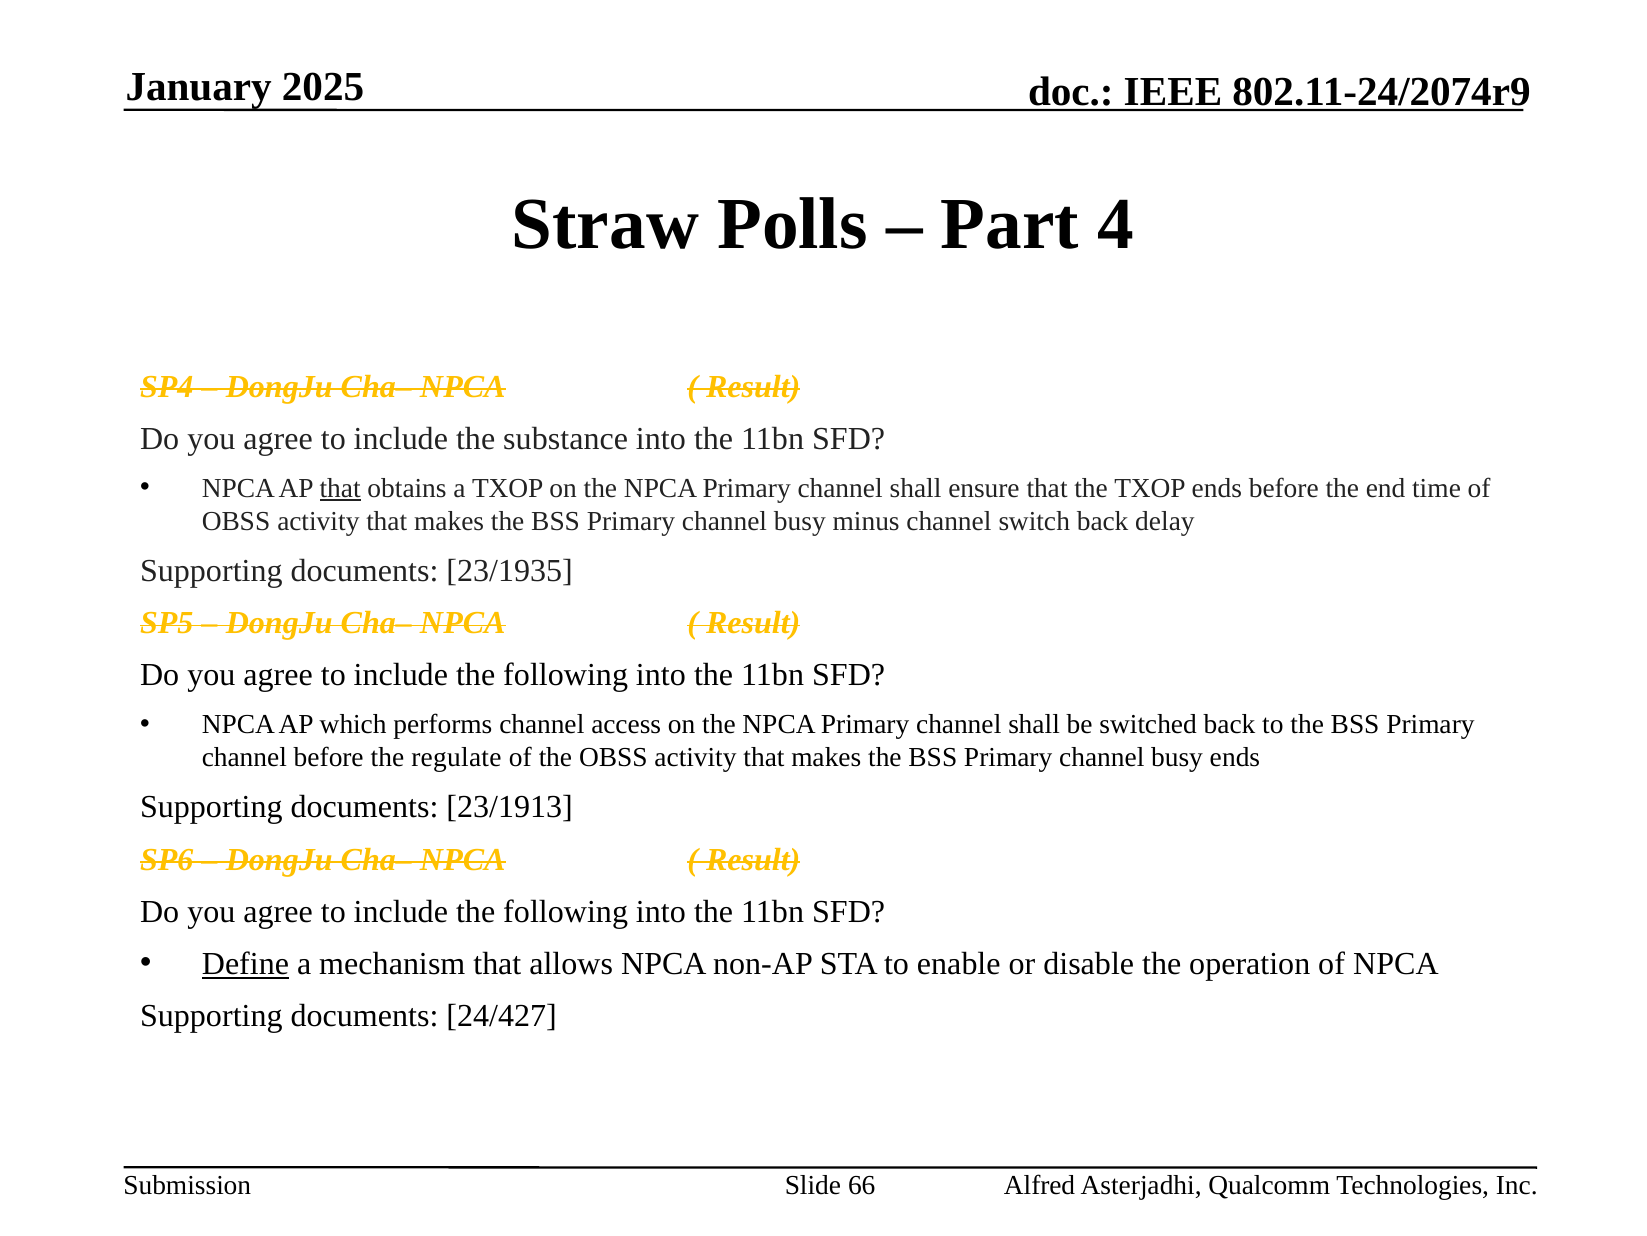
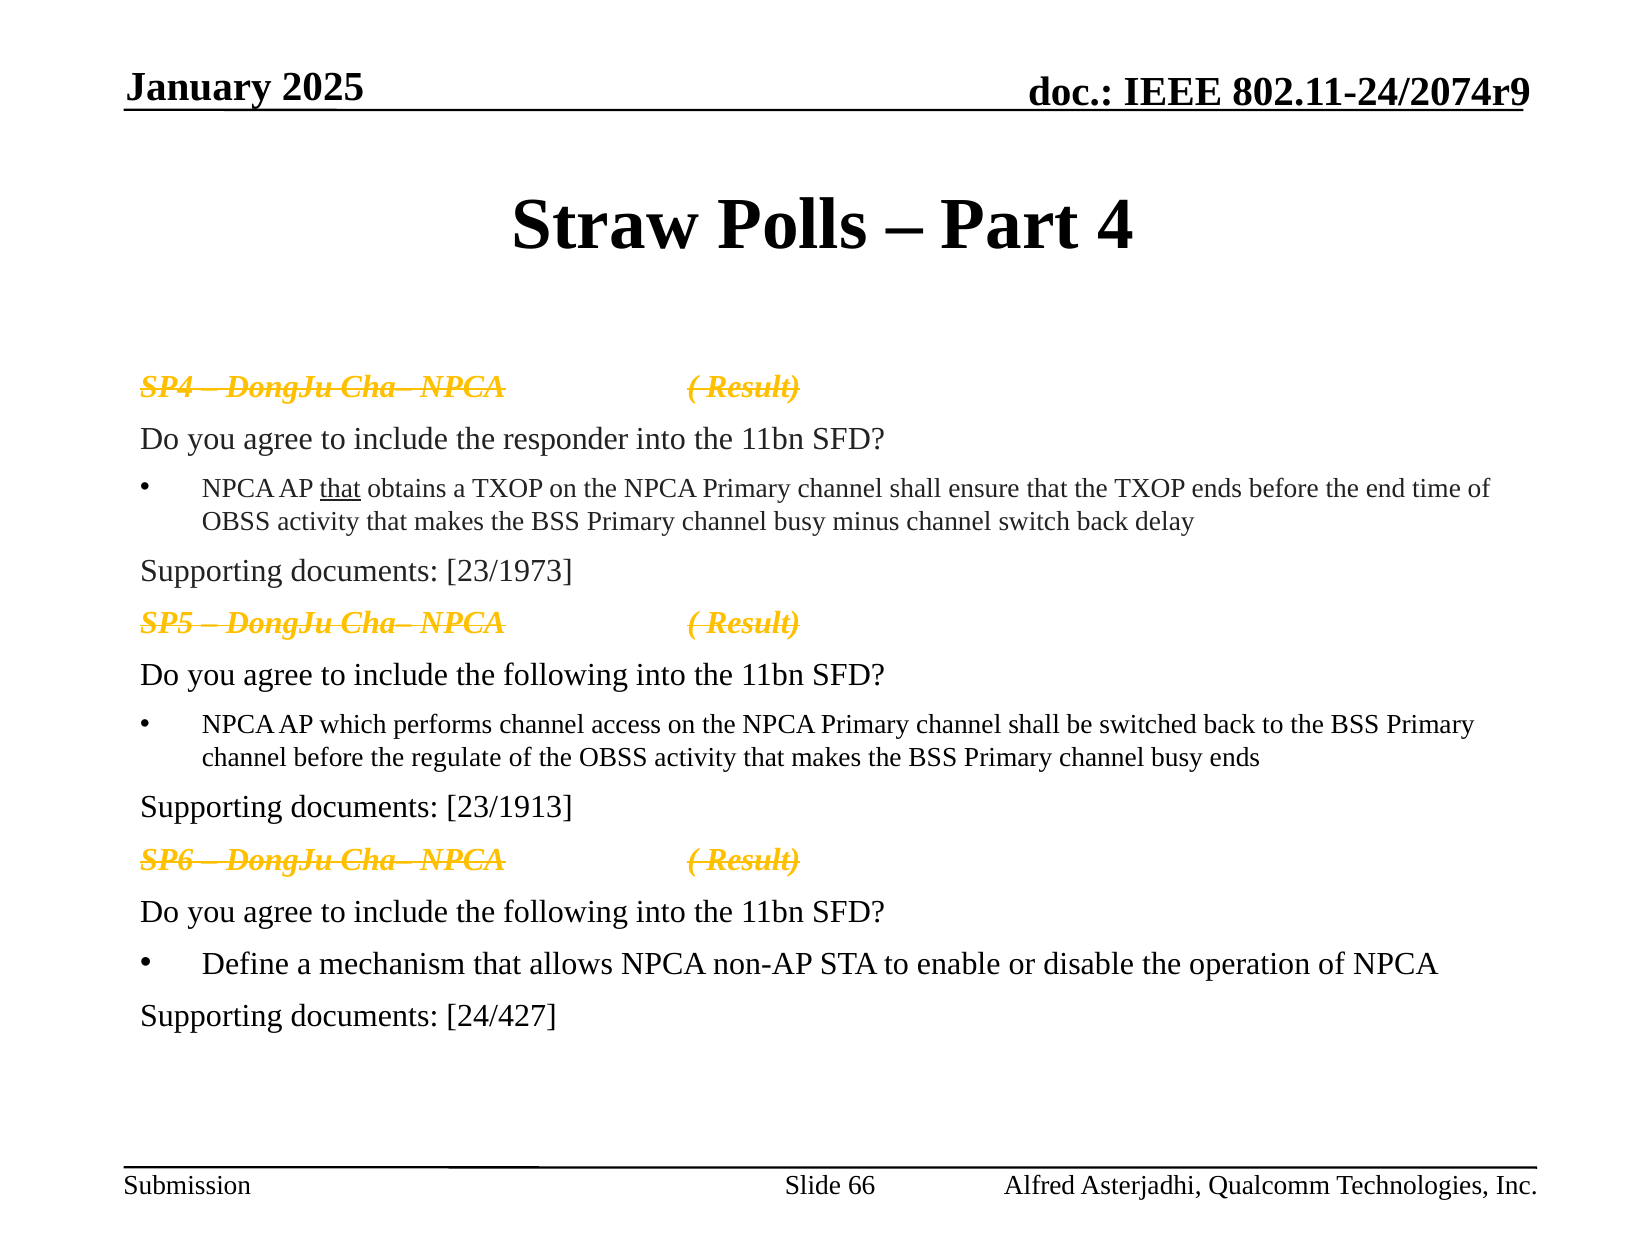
substance: substance -> responder
23/1935: 23/1935 -> 23/1973
Define underline: present -> none
